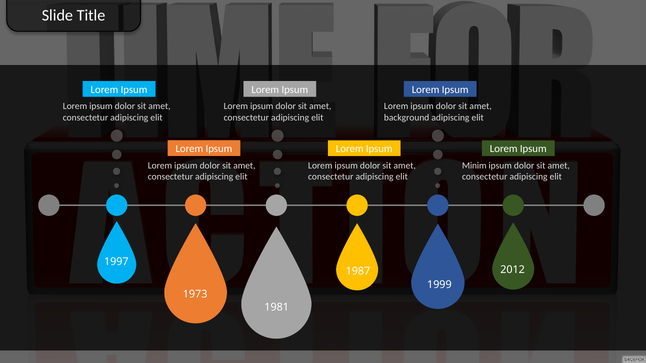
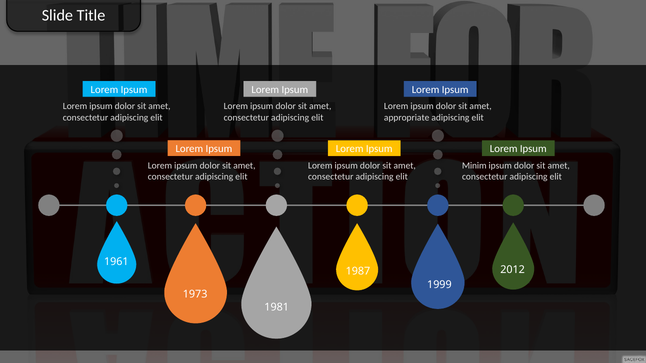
background: background -> appropriate
1997: 1997 -> 1961
